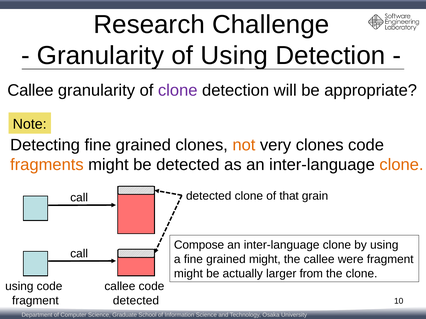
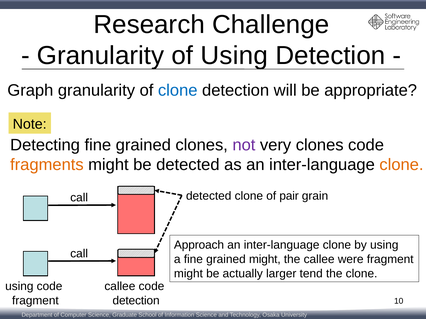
Callee at (30, 91): Callee -> Graph
clone at (178, 91) colour: purple -> blue
not colour: orange -> purple
that: that -> pair
Compose: Compose -> Approach
from: from -> tend
detected at (136, 301): detected -> detection
